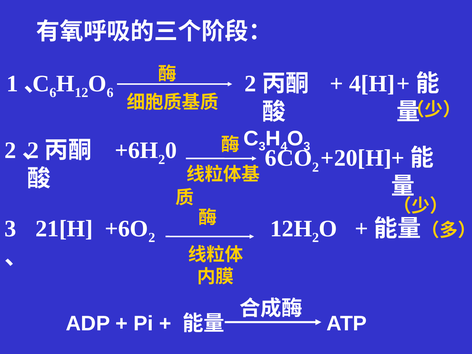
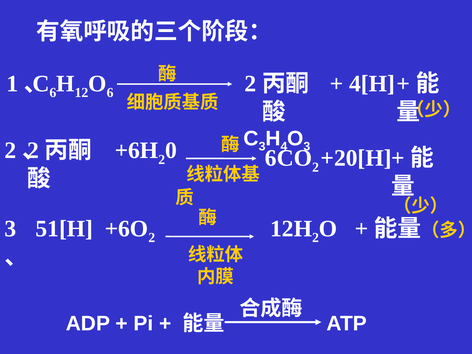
21[H: 21[H -> 51[H
